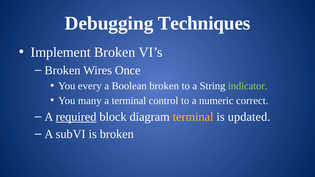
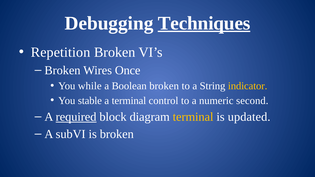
Techniques underline: none -> present
Implement: Implement -> Repetition
every: every -> while
indicator colour: light green -> yellow
many: many -> stable
correct: correct -> second
